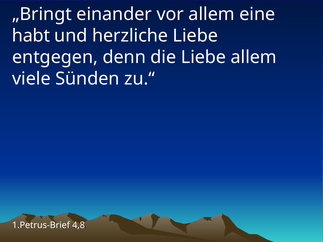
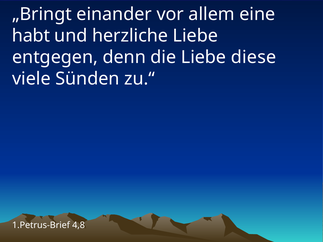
Liebe allem: allem -> diese
